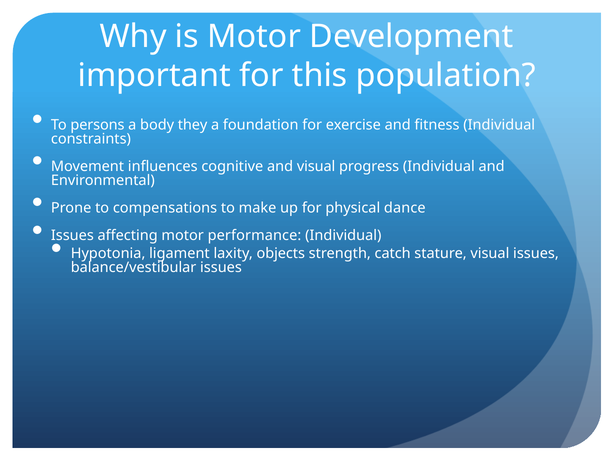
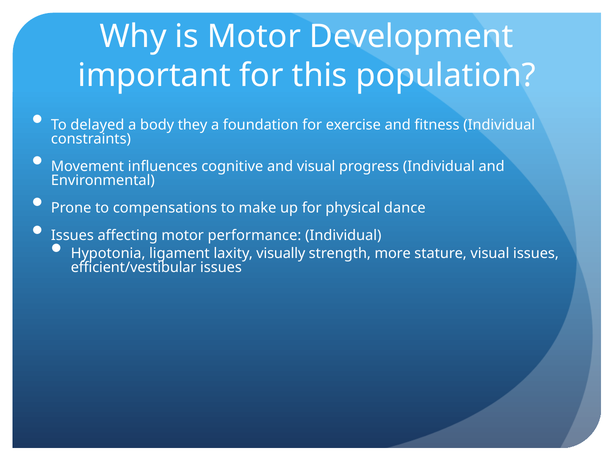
persons: persons -> delayed
objects: objects -> visually
catch: catch -> more
balance/vestibular: balance/vestibular -> efficient/vestibular
